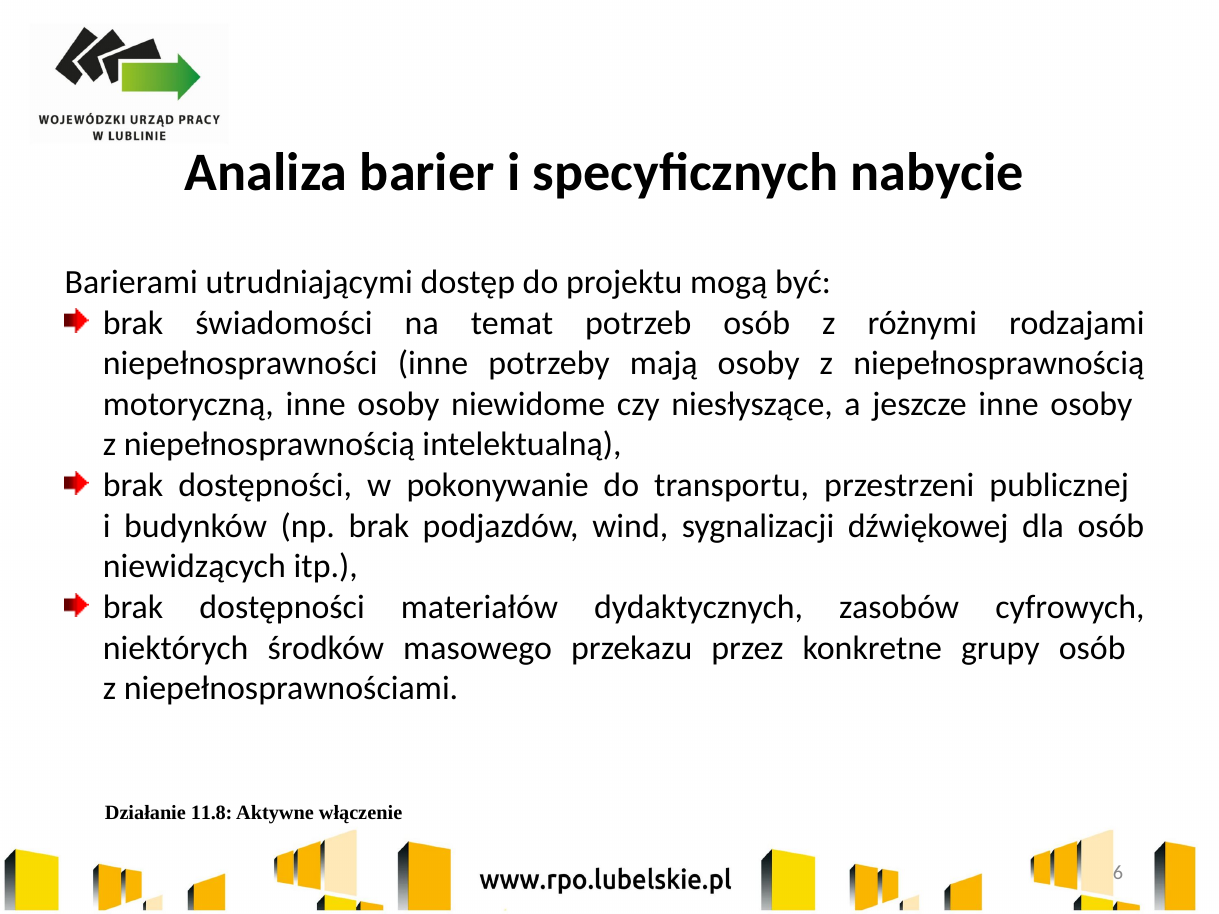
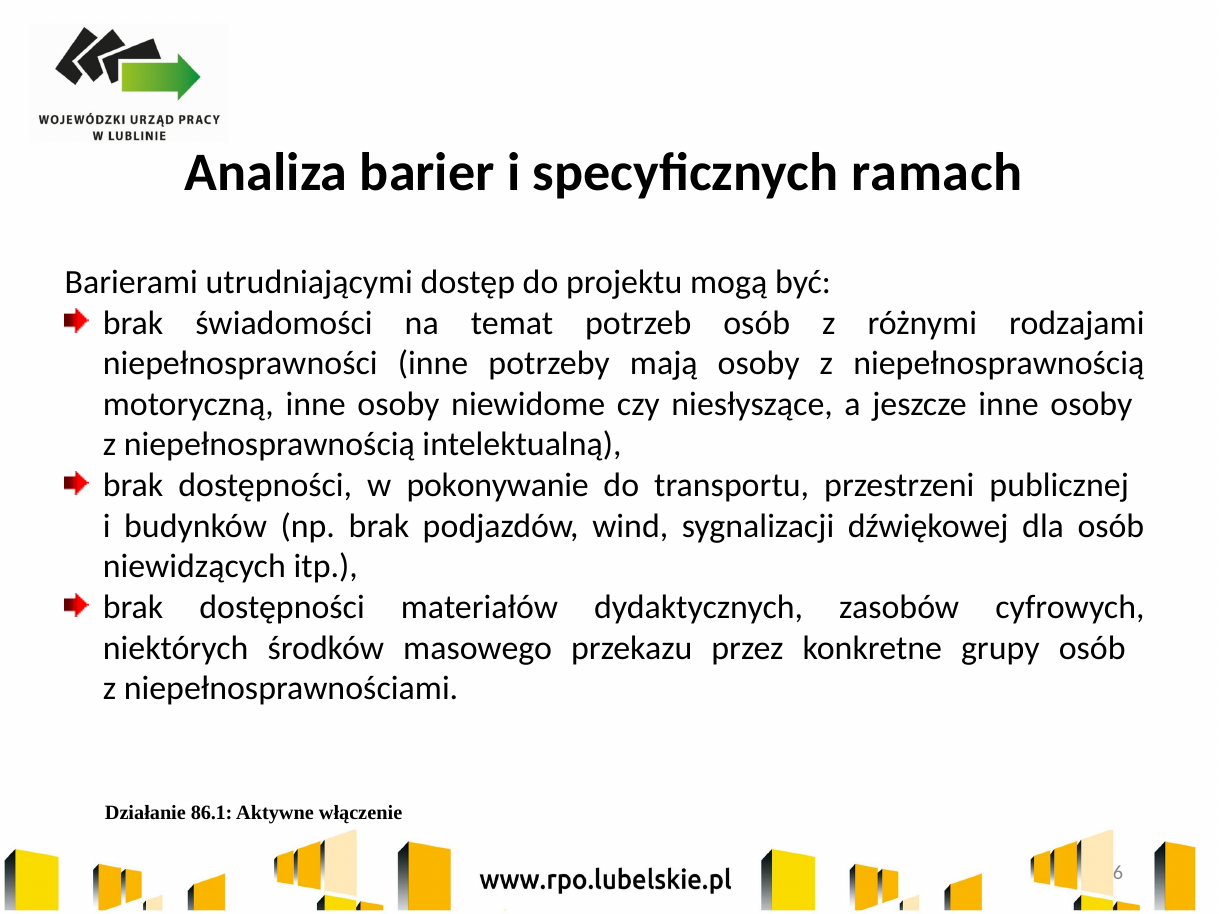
nabycie: nabycie -> ramach
11.8: 11.8 -> 86.1
